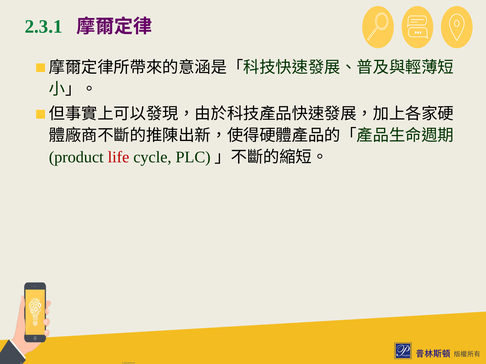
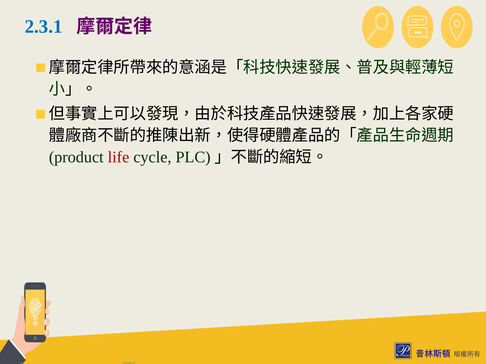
2.3.1 colour: green -> blue
